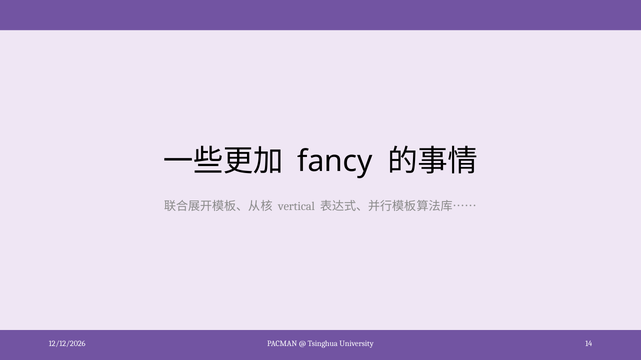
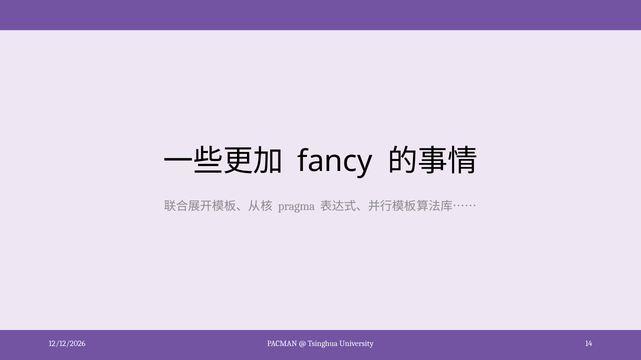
vertical: vertical -> pragma
